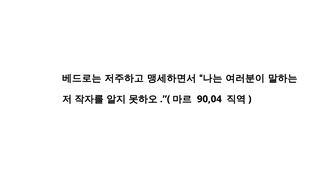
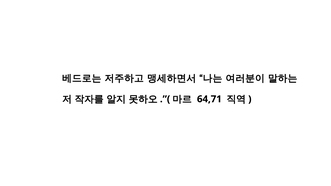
90,04: 90,04 -> 64,71
